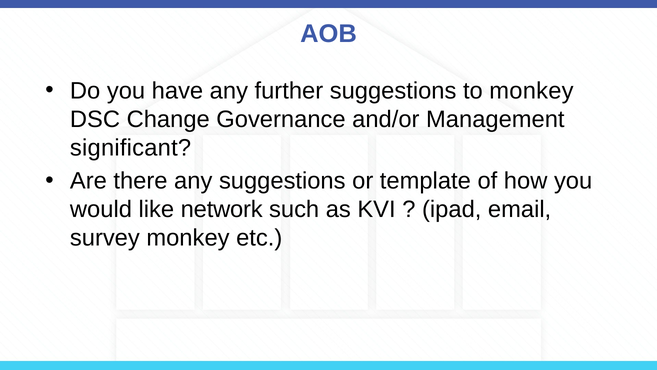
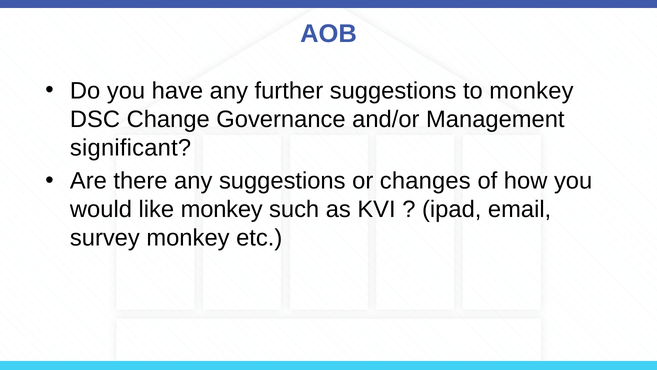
template: template -> changes
like network: network -> monkey
